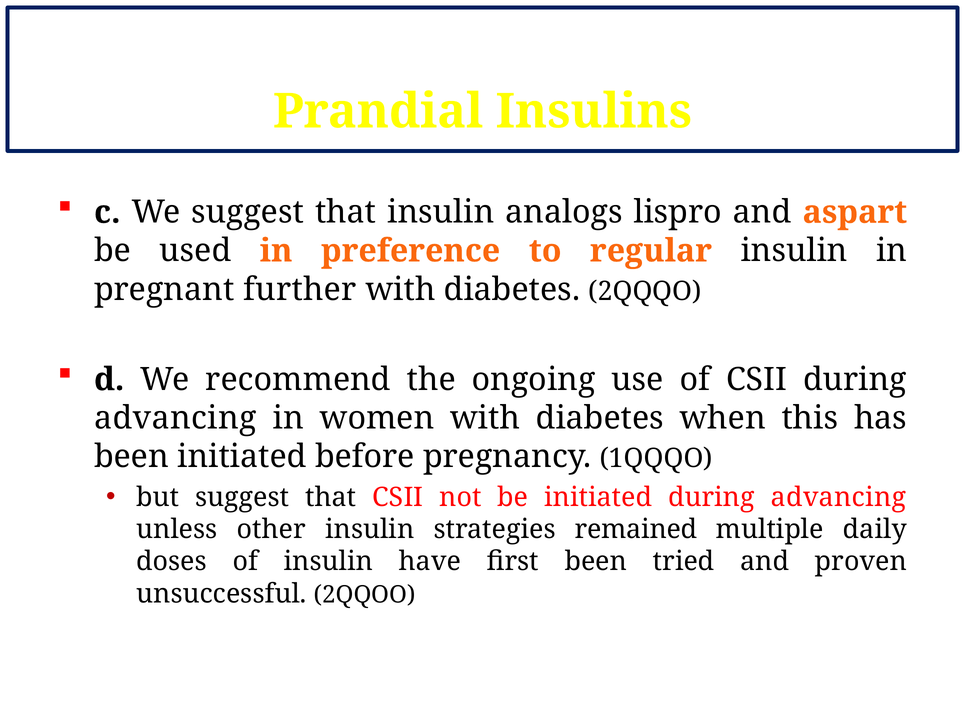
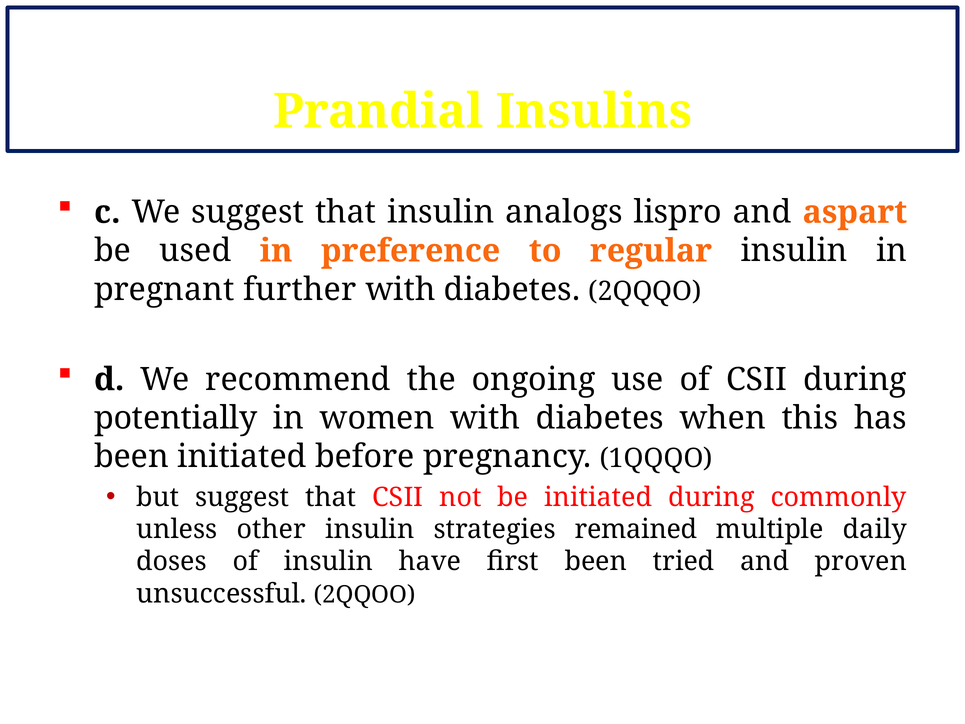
advancing at (175, 418): advancing -> potentially
initiated during advancing: advancing -> commonly
